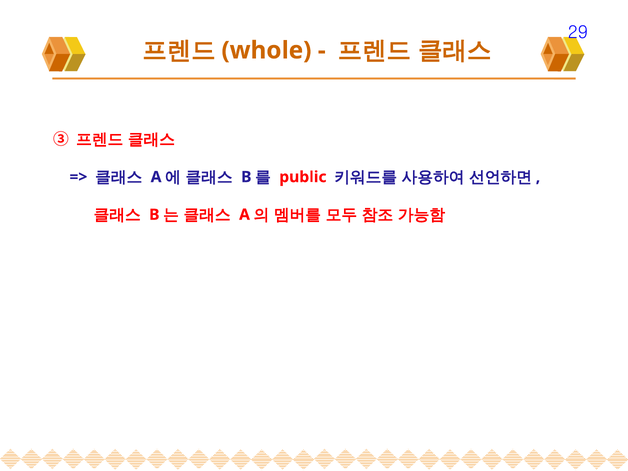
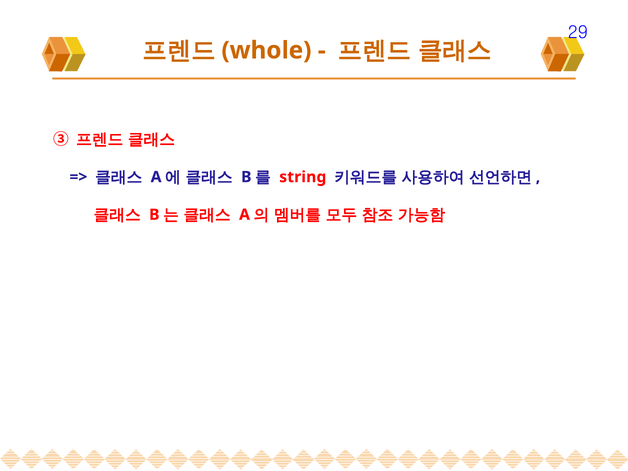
public: public -> string
